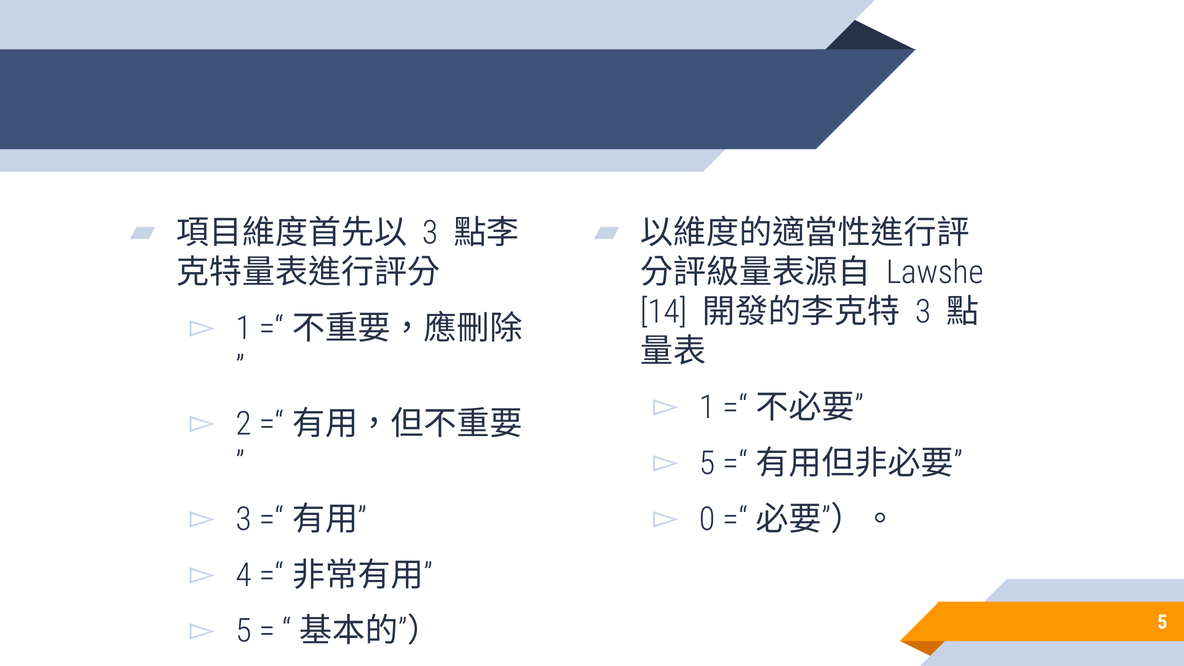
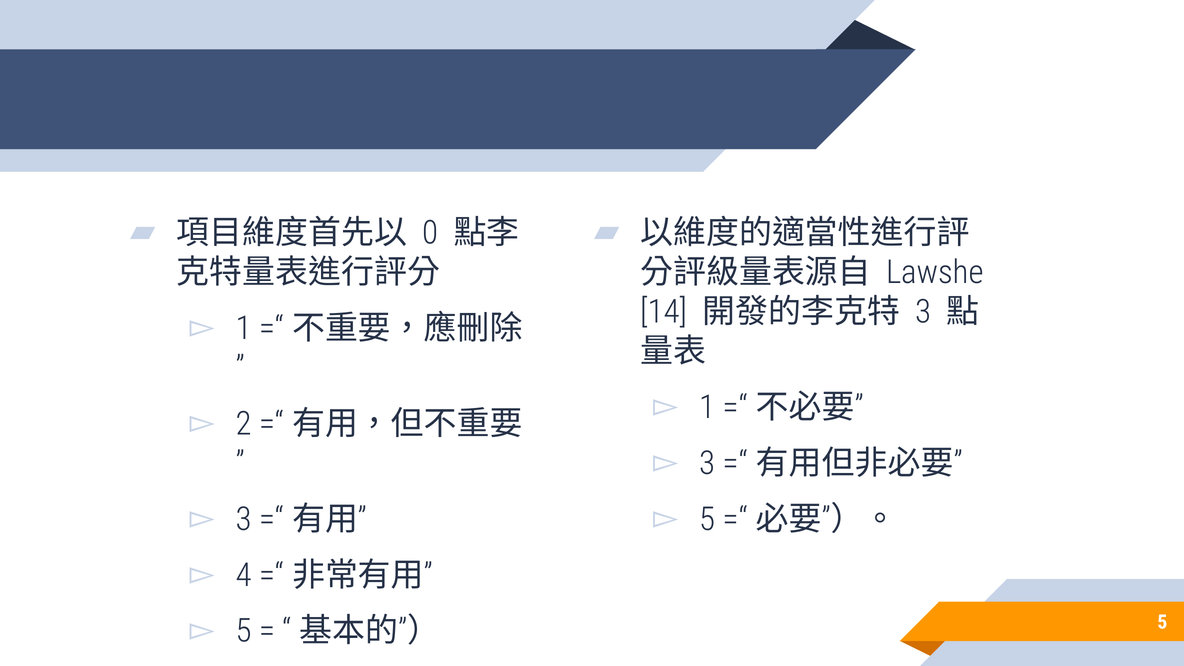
3 at (430, 233): 3 -> 0
5 at (707, 463): 5 -> 3
0 at (707, 519): 0 -> 5
